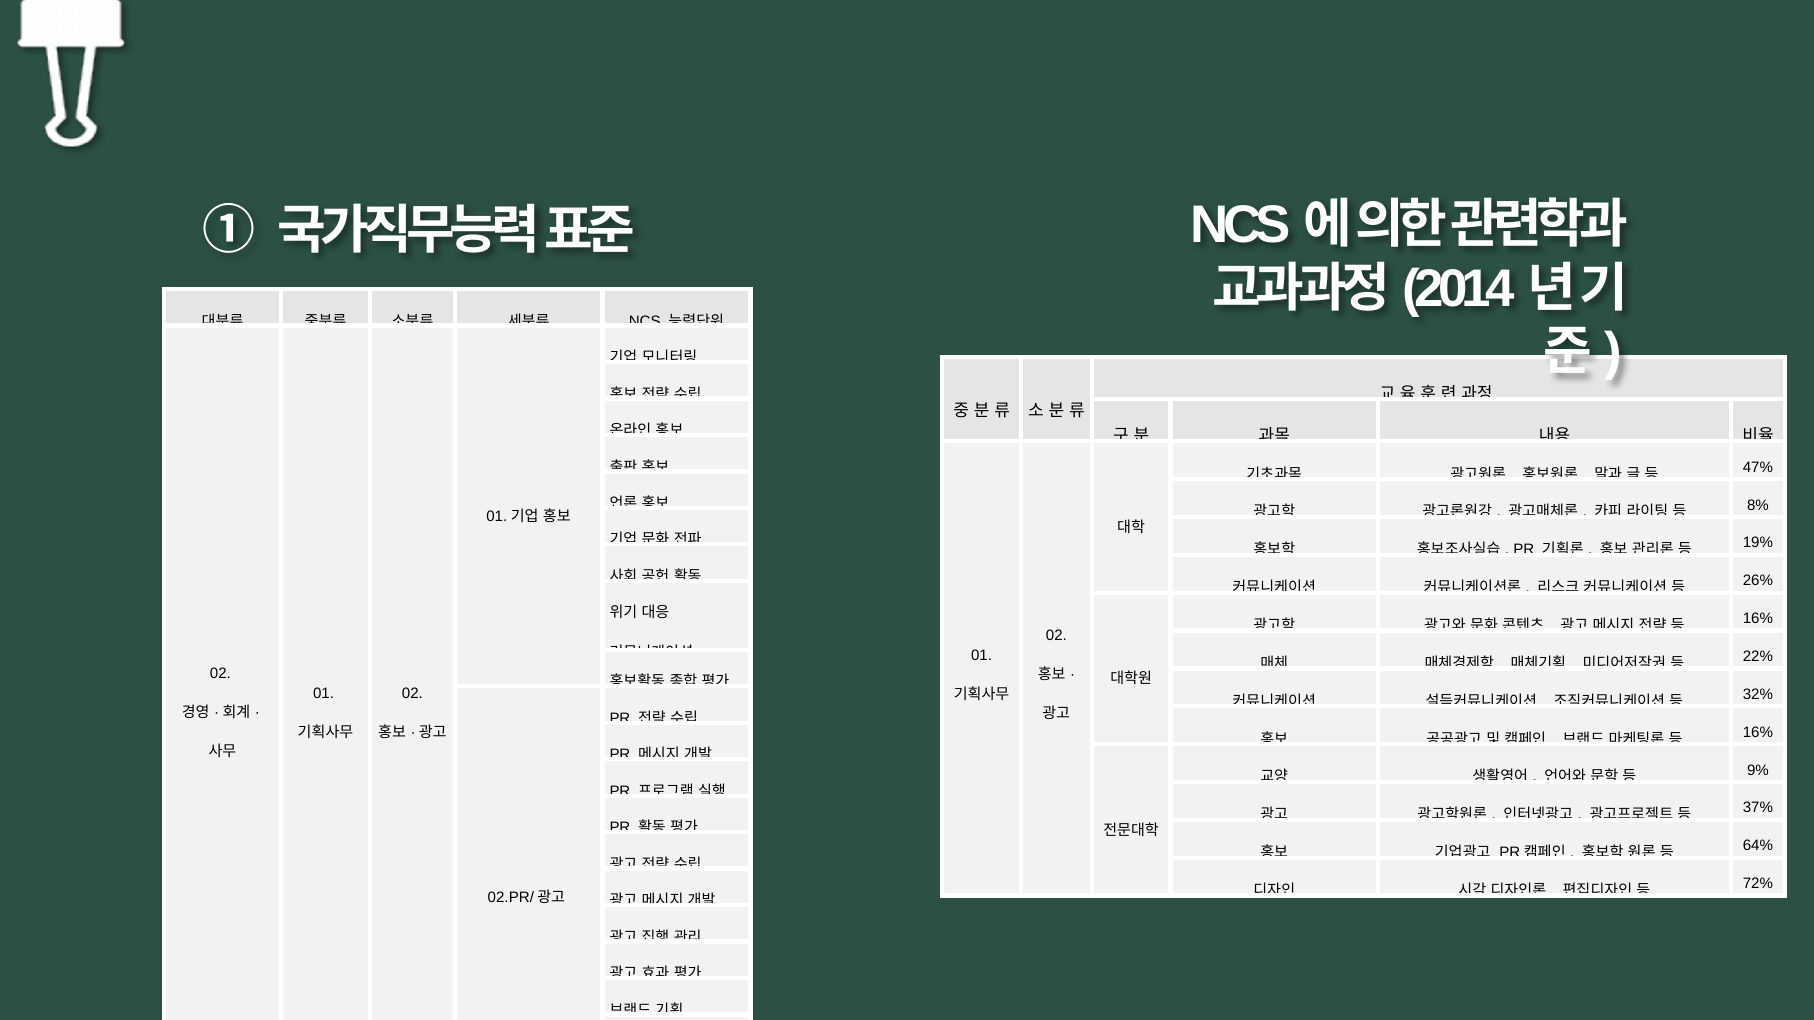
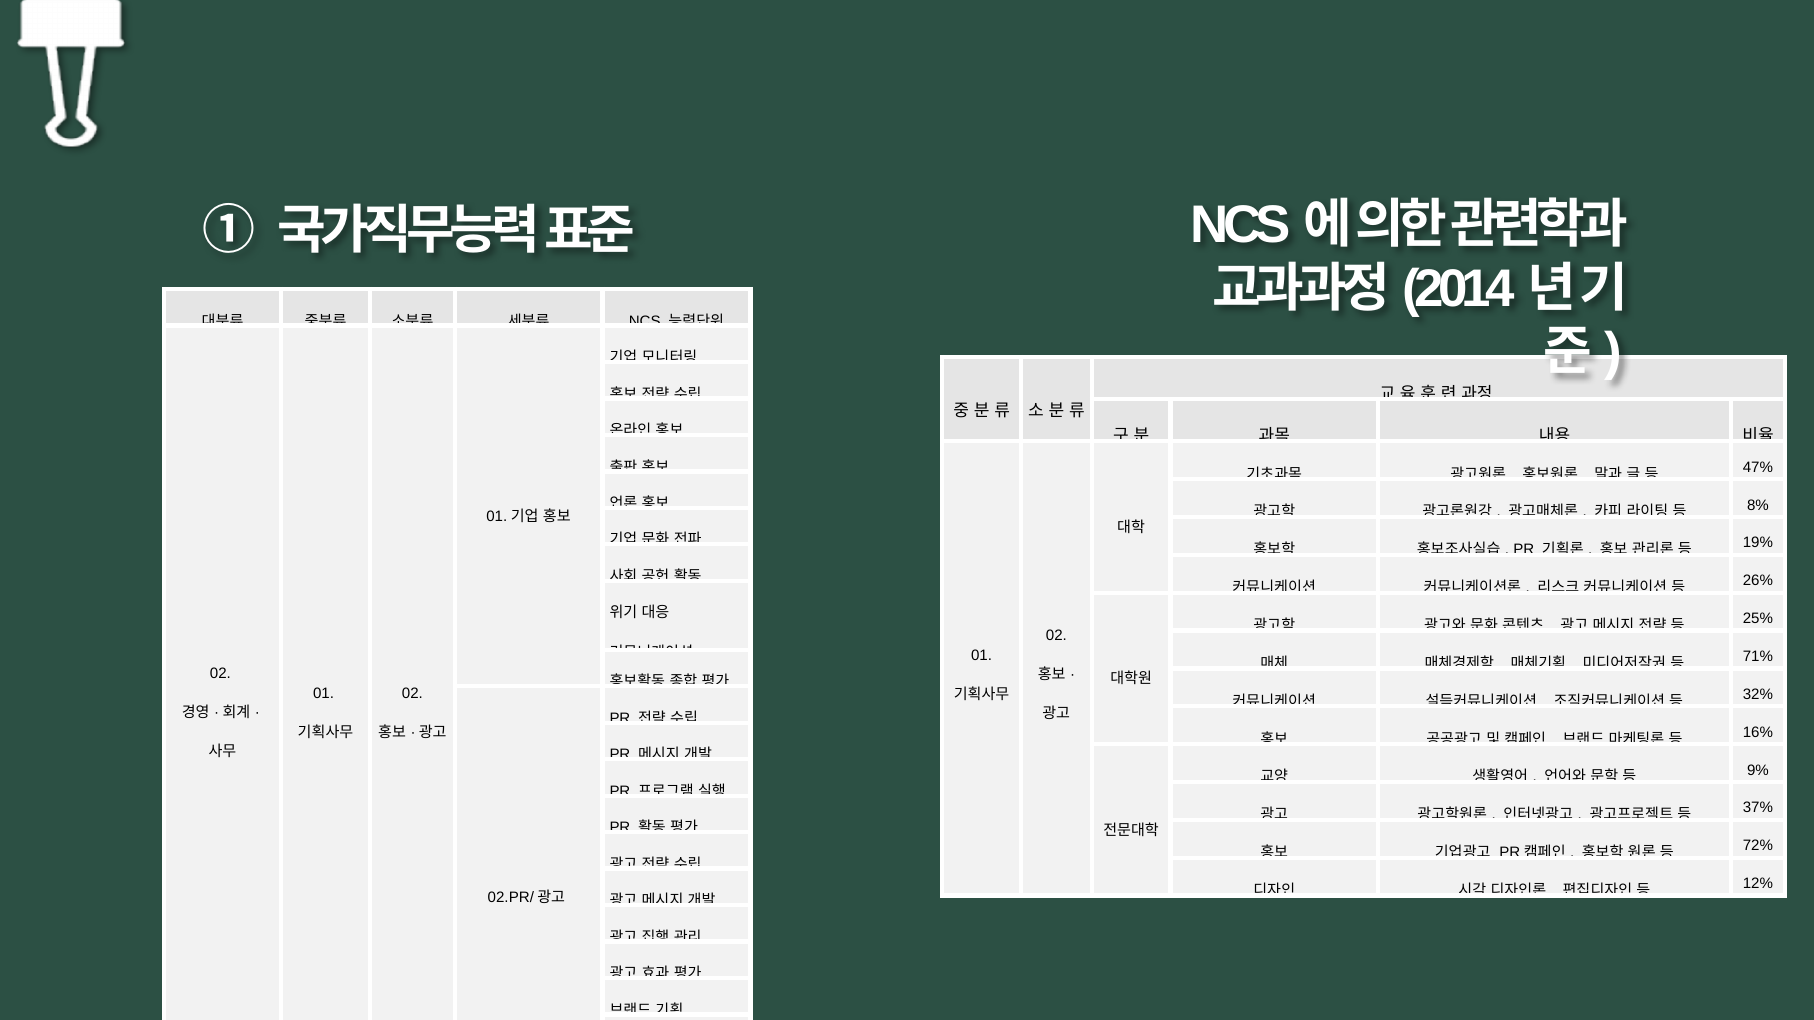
16% at (1758, 619): 16% -> 25%
22%: 22% -> 71%
64%: 64% -> 72%
72%: 72% -> 12%
